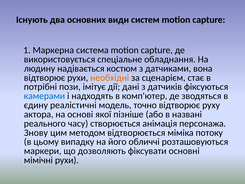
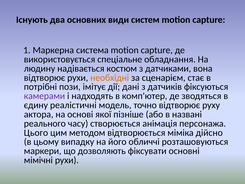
камерами colour: blue -> purple
Знову: Знову -> Цього
потоку: потоку -> дійсно
